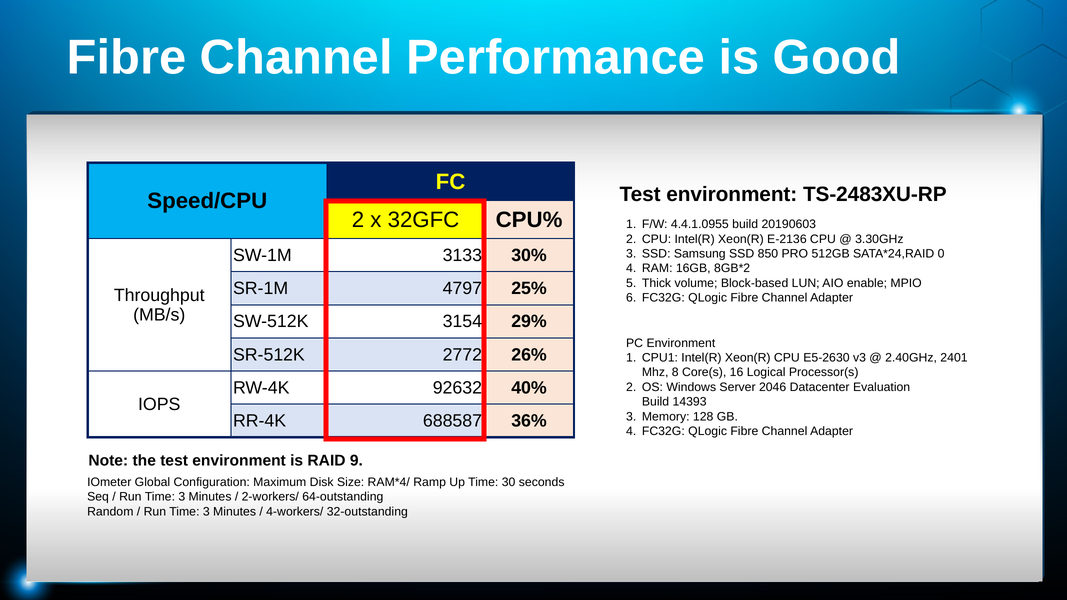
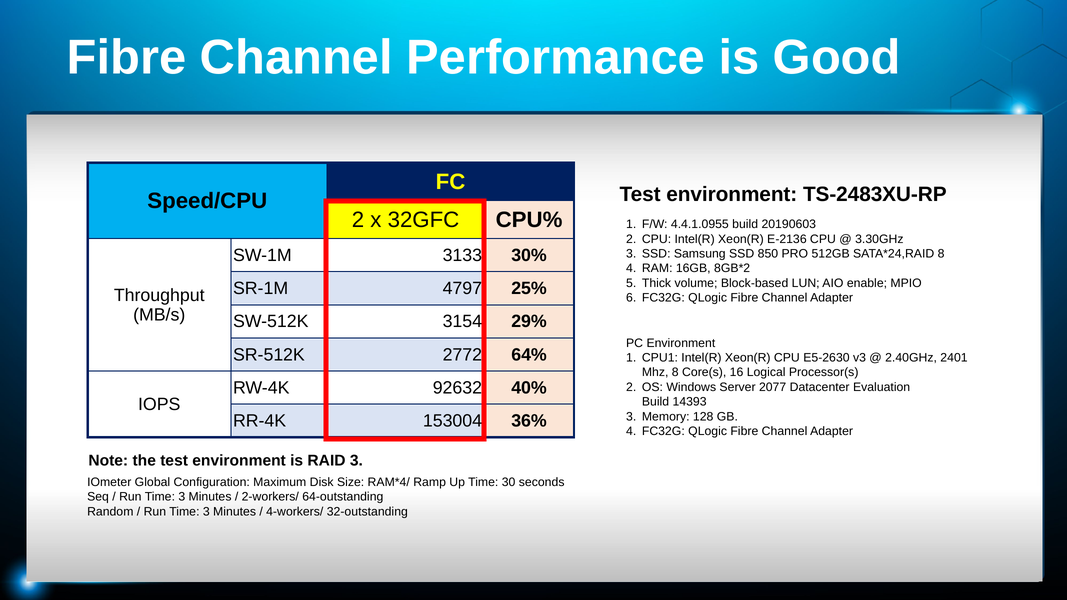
0 at (941, 254): 0 -> 8
26%: 26% -> 64%
2046: 2046 -> 2077
688587: 688587 -> 153004
RAID 9: 9 -> 3
